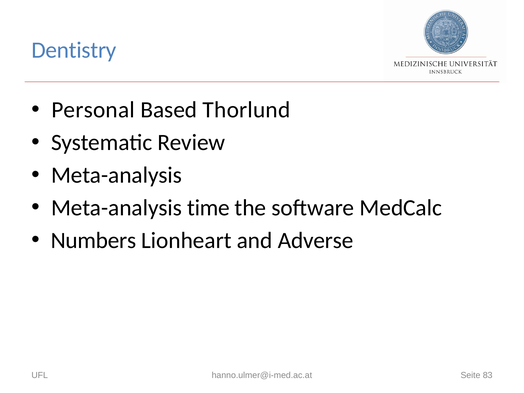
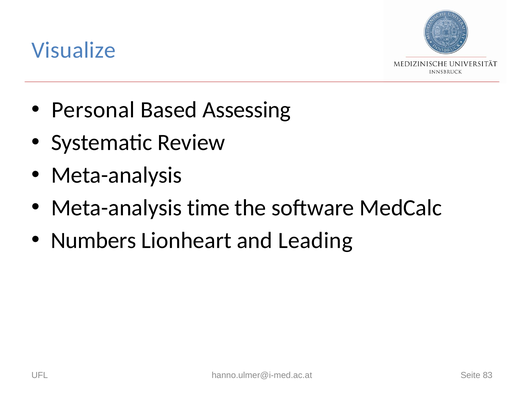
Dentistry: Dentistry -> Visualize
Thorlund: Thorlund -> Assessing
Adverse: Adverse -> Leading
